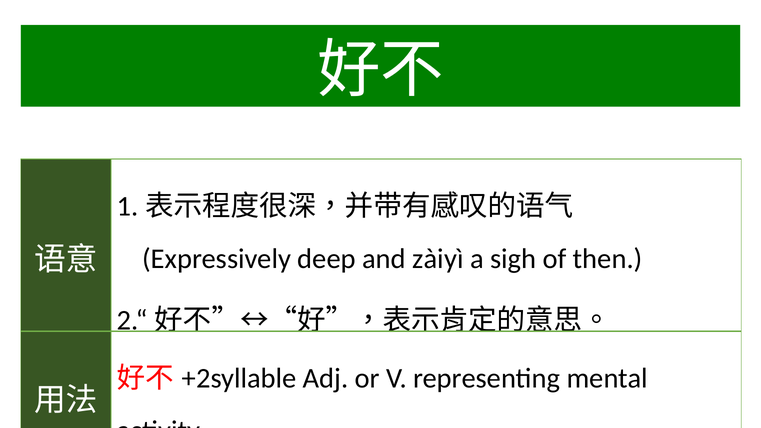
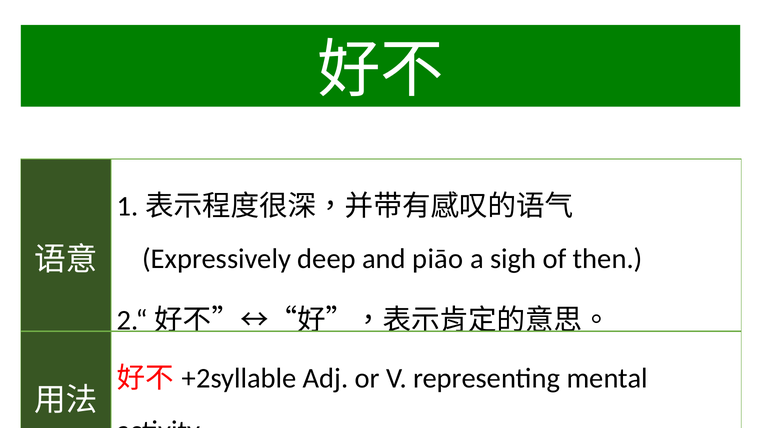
zàiyì: zàiyì -> piāo
